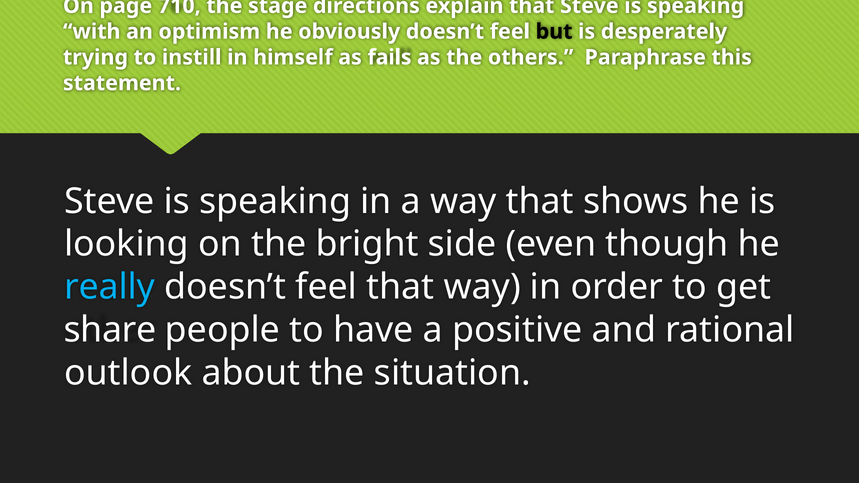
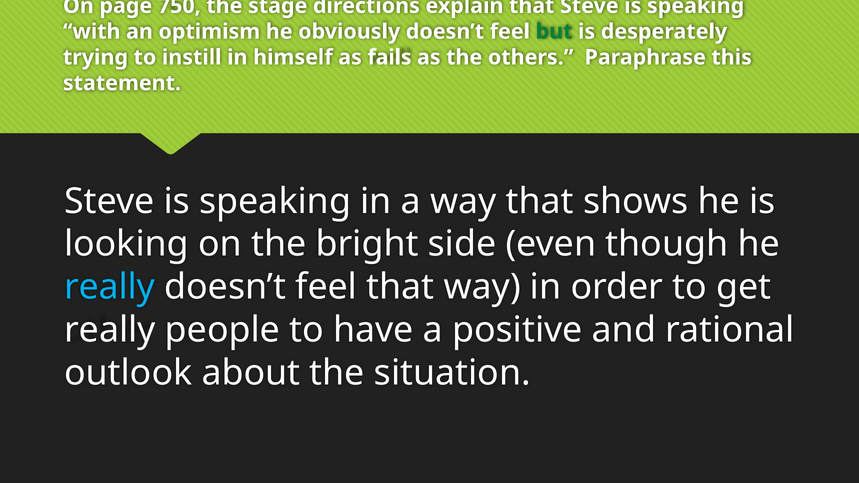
710: 710 -> 750
but colour: black -> green
share at (110, 330): share -> really
